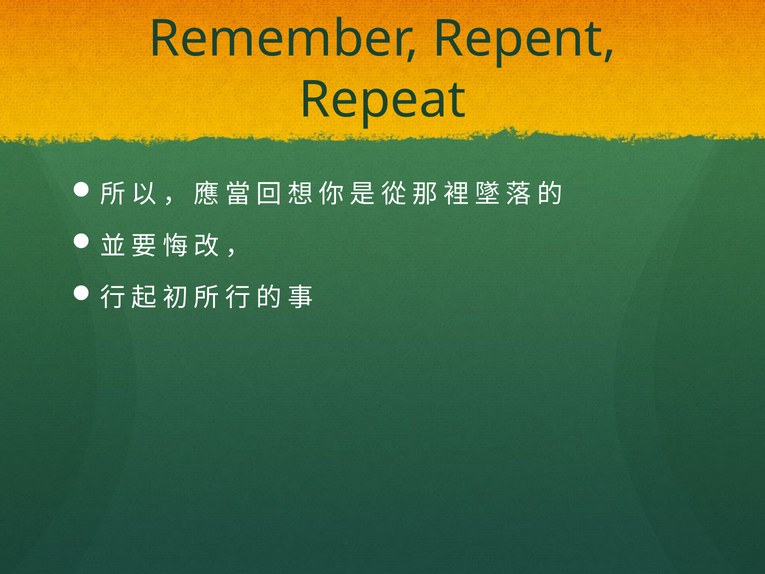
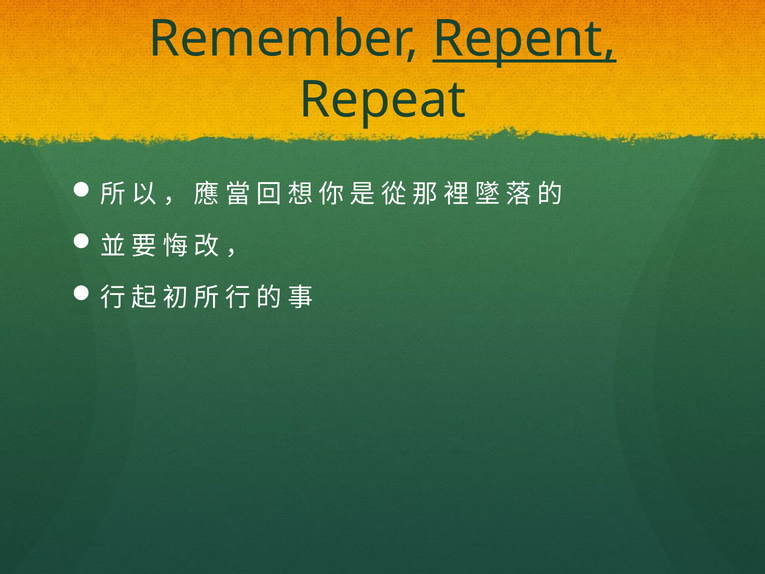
Repent underline: none -> present
